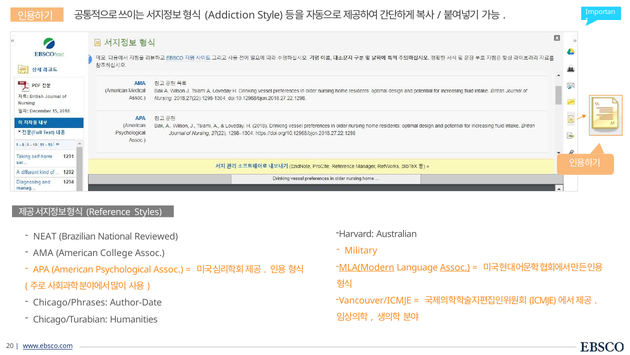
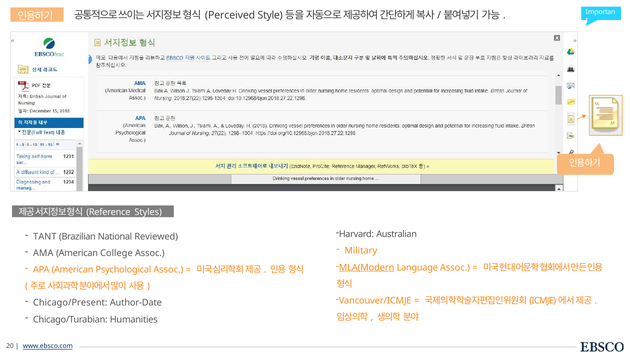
Addiction: Addiction -> Perceived
NEAT: NEAT -> TANT
Assoc at (455, 267) underline: present -> none
Chicago/Phrases: Chicago/Phrases -> Chicago/Present
